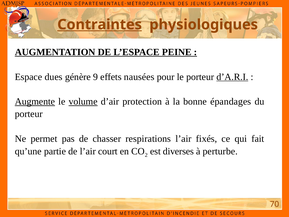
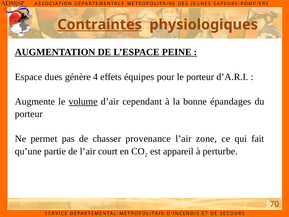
9: 9 -> 4
nausées: nausées -> équipes
d’A.R.I underline: present -> none
Augmente underline: present -> none
protection: protection -> cependant
respirations: respirations -> provenance
fixés: fixés -> zone
diverses: diverses -> appareil
